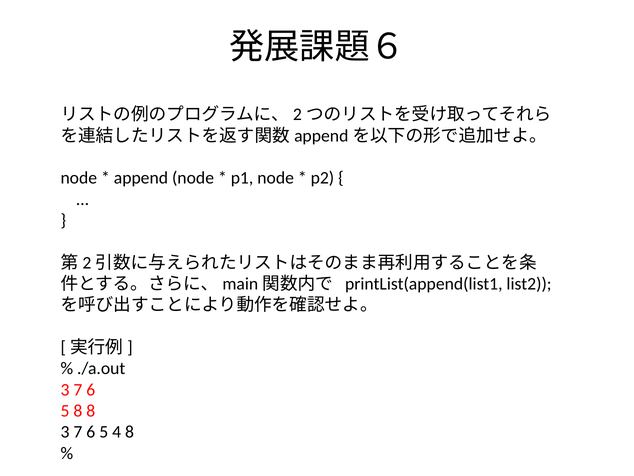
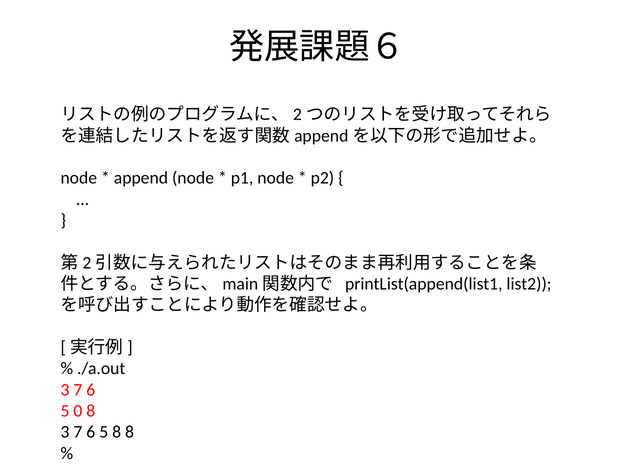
5 8: 8 -> 0
5 4: 4 -> 8
